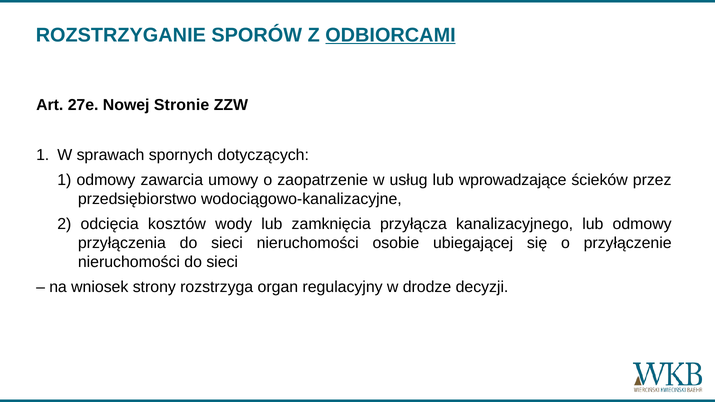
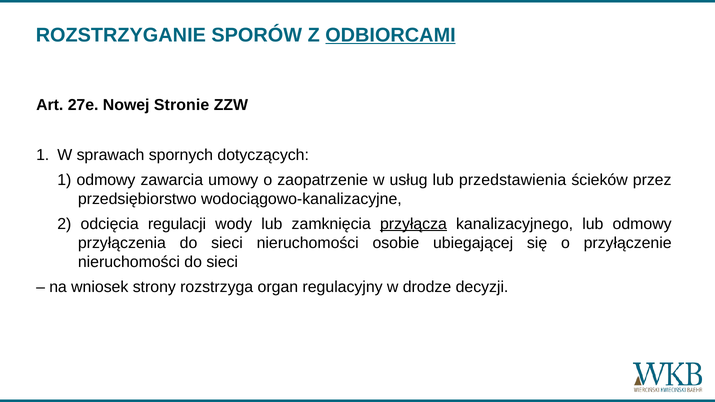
wprowadzające: wprowadzające -> przedstawienia
kosztów: kosztów -> regulacji
przyłącza underline: none -> present
